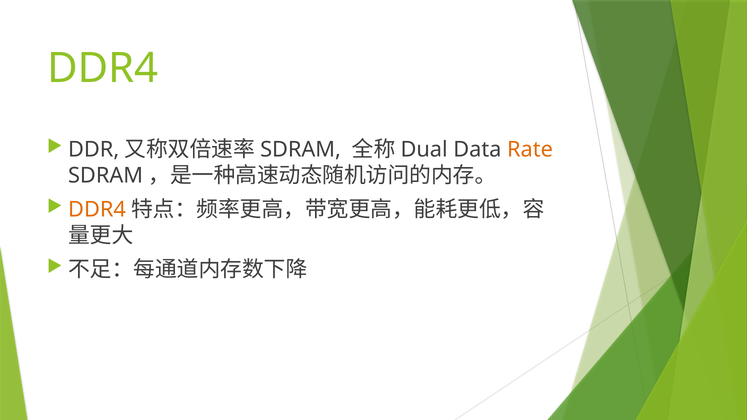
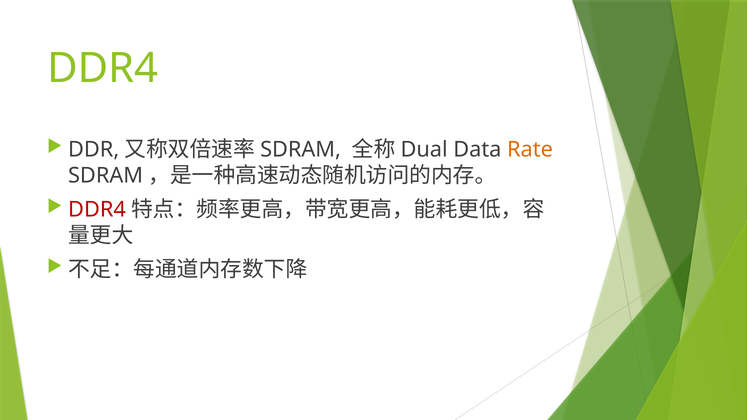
DDR4 at (97, 210) colour: orange -> red
